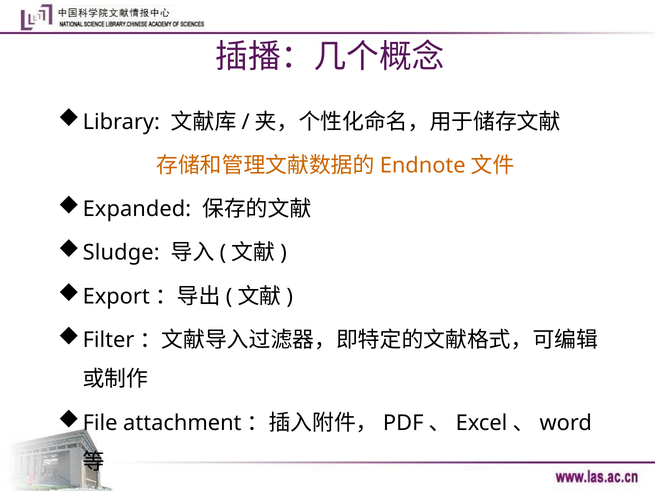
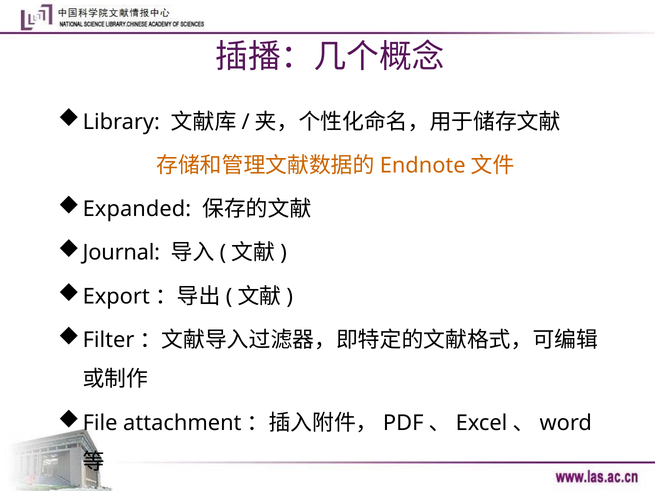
Sludge: Sludge -> Journal
